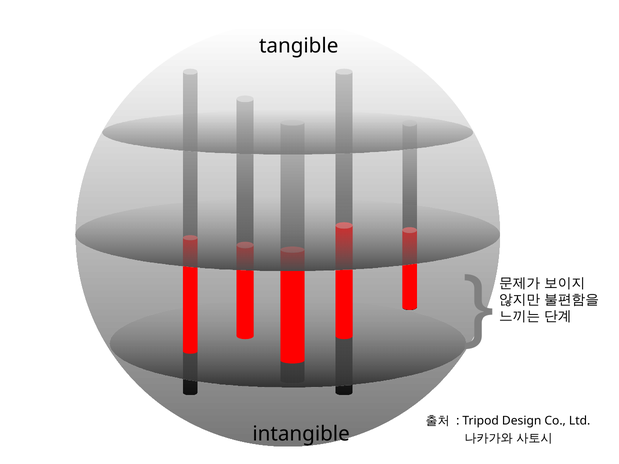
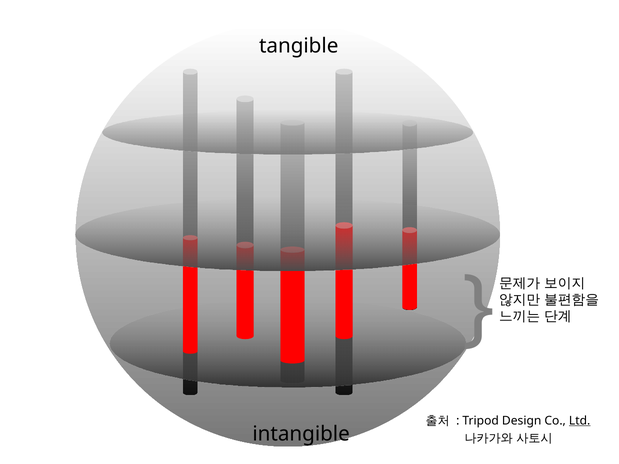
Ltd underline: none -> present
